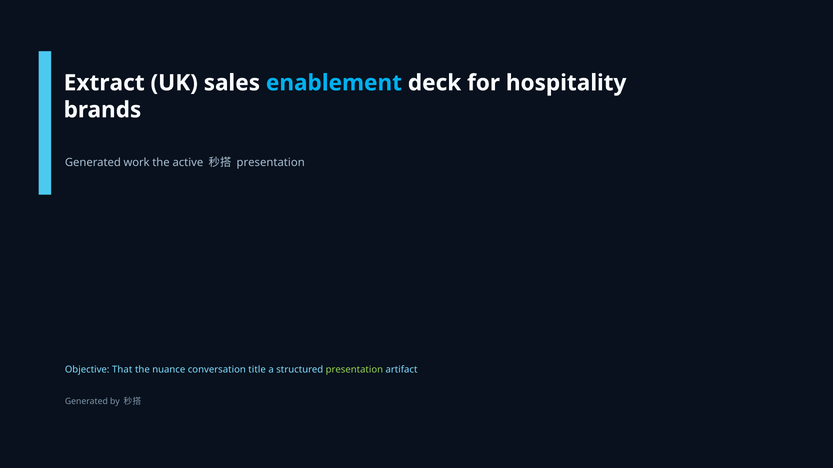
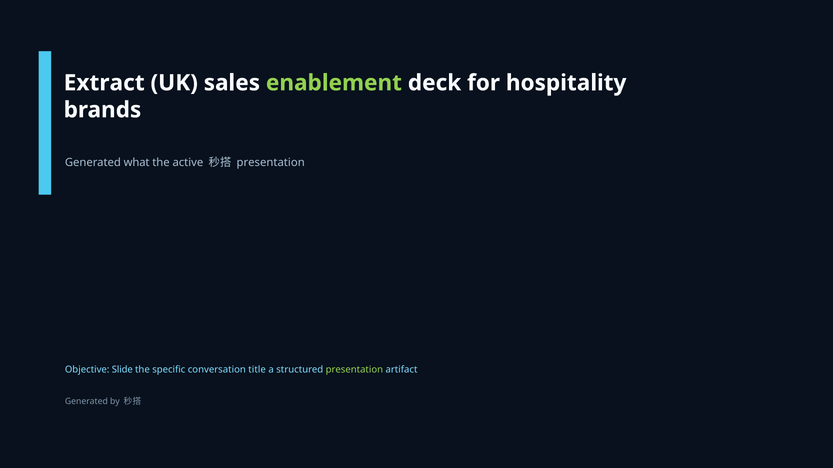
enablement colour: light blue -> light green
work: work -> what
That: That -> Slide
nuance: nuance -> specific
